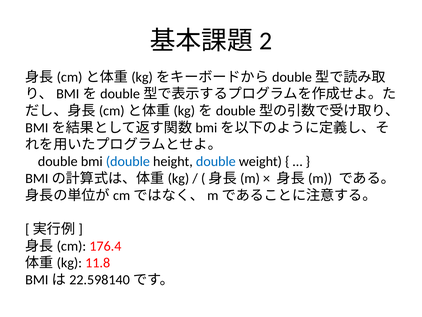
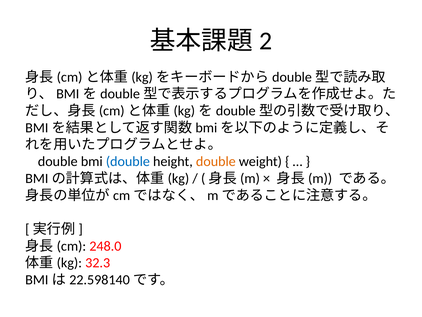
double at (216, 161) colour: blue -> orange
176.4: 176.4 -> 248.0
11.8: 11.8 -> 32.3
